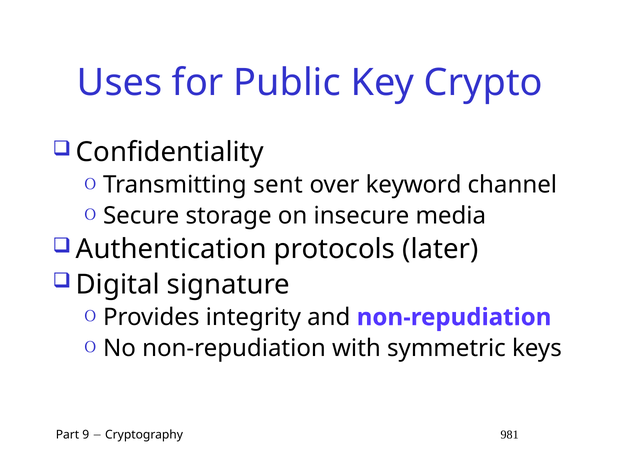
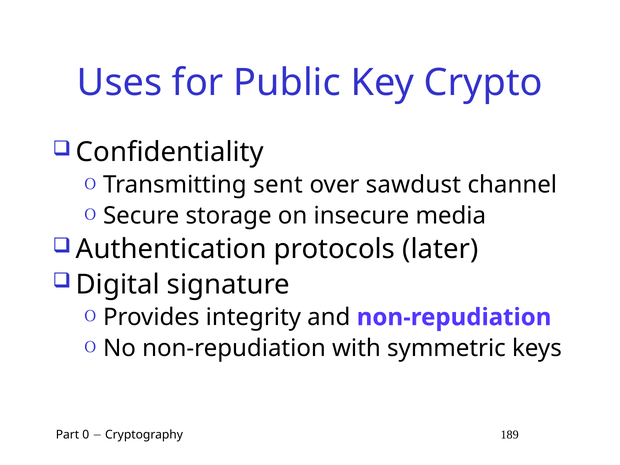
keyword: keyword -> sawdust
9: 9 -> 0
981: 981 -> 189
